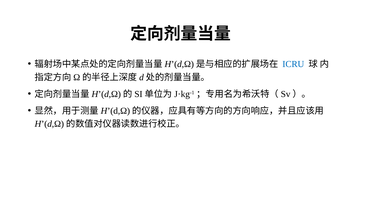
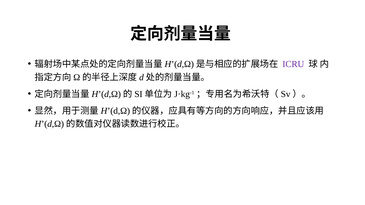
ICRU colour: blue -> purple
